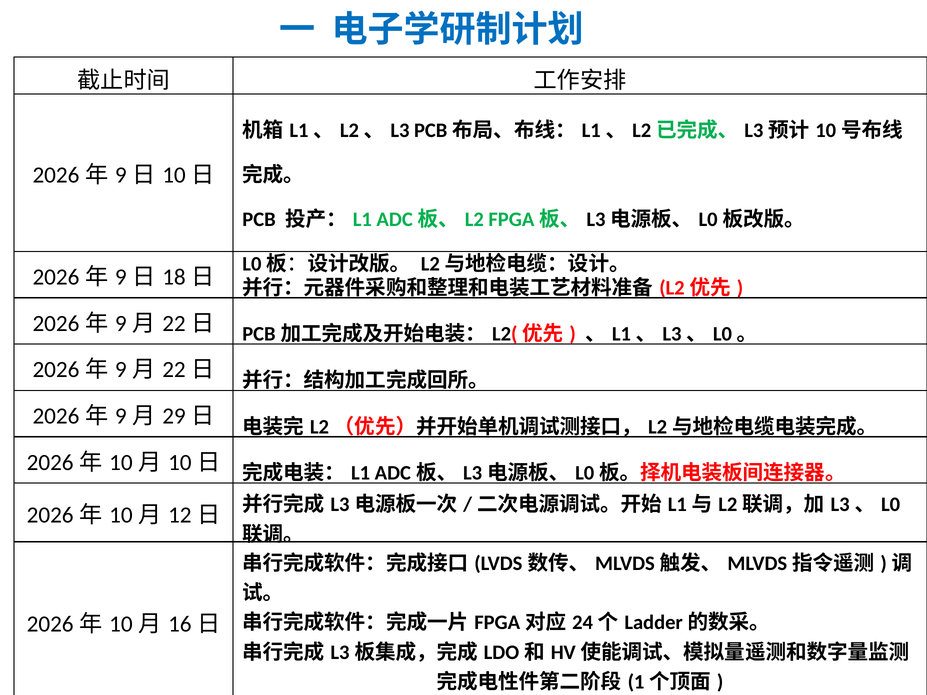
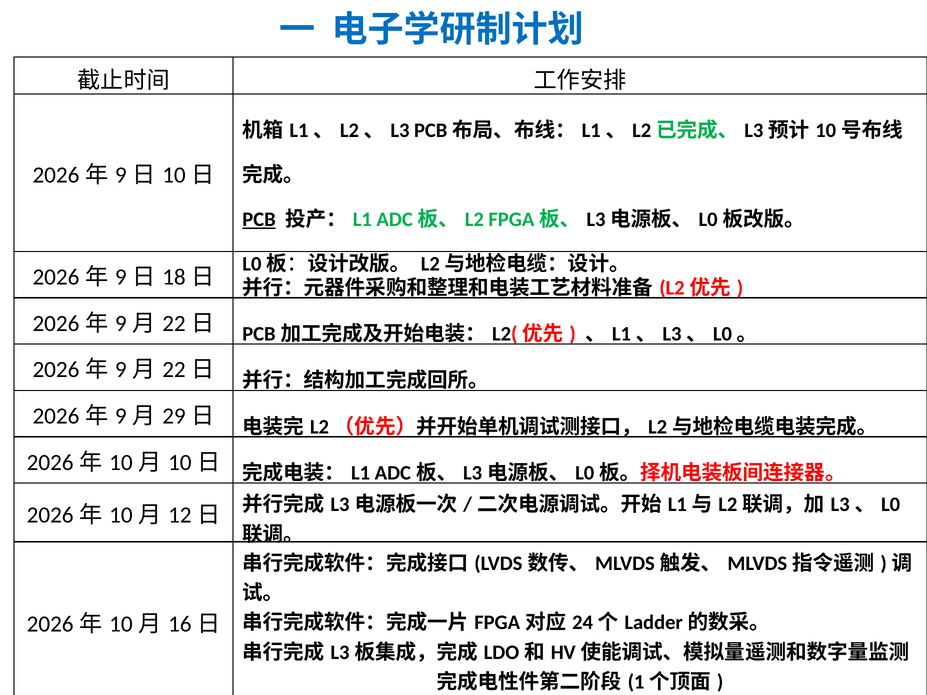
PCB underline: none -> present
